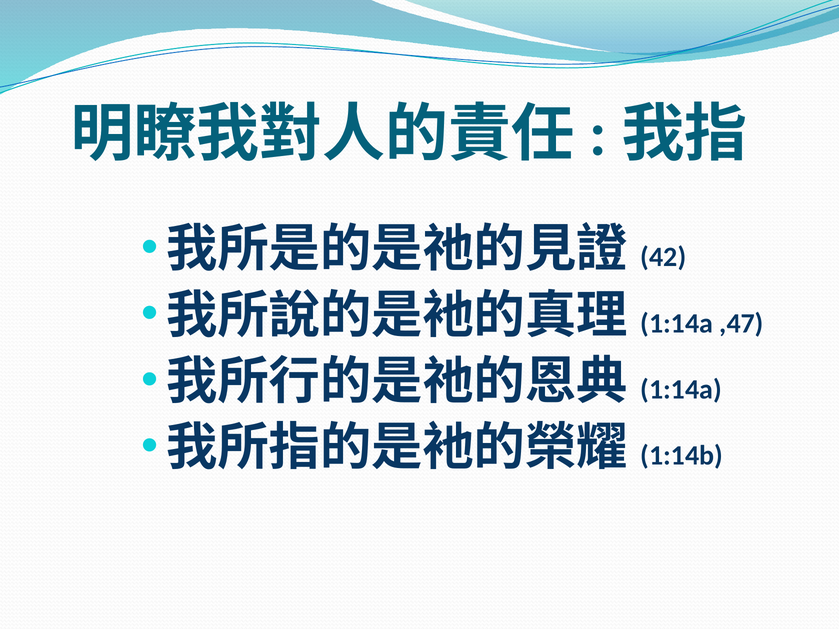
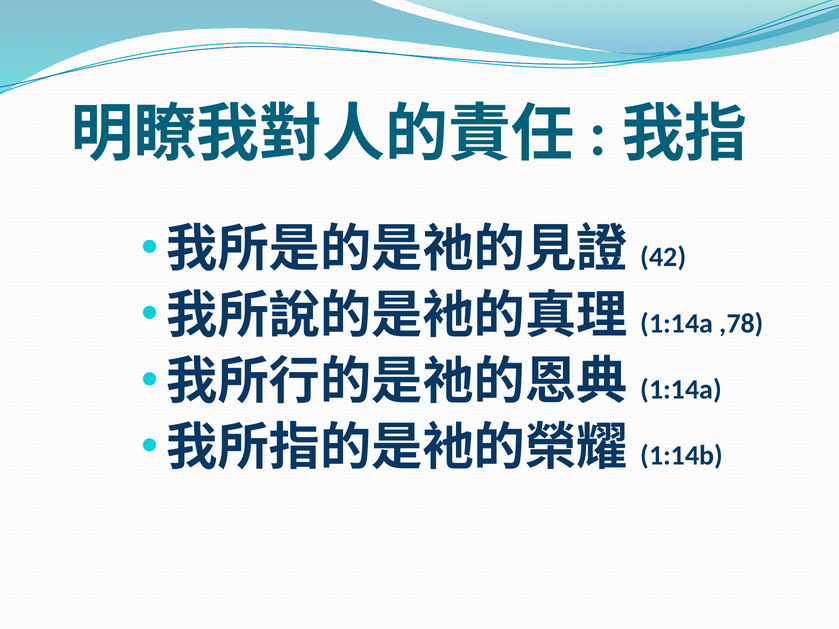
,47: ,47 -> ,78
